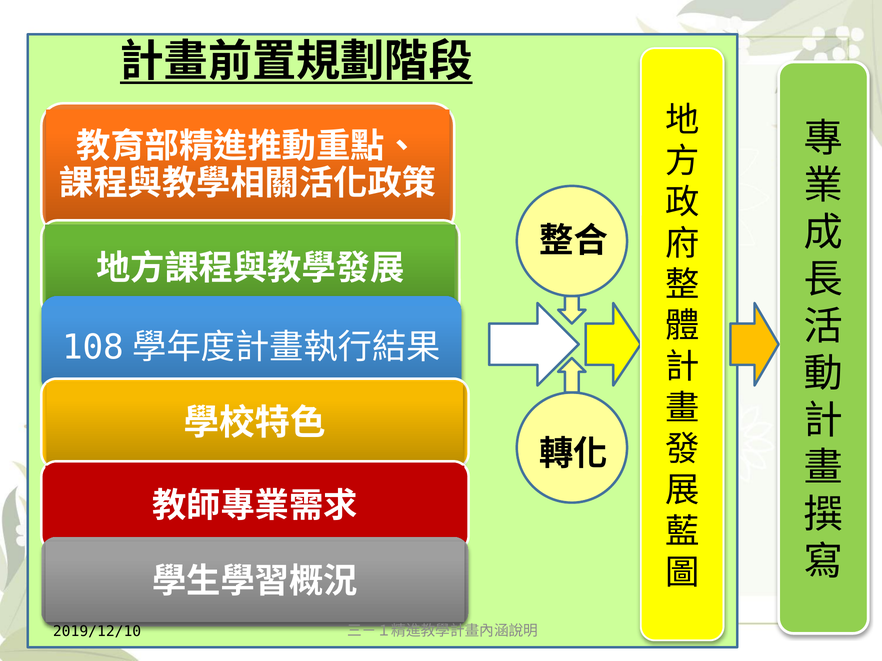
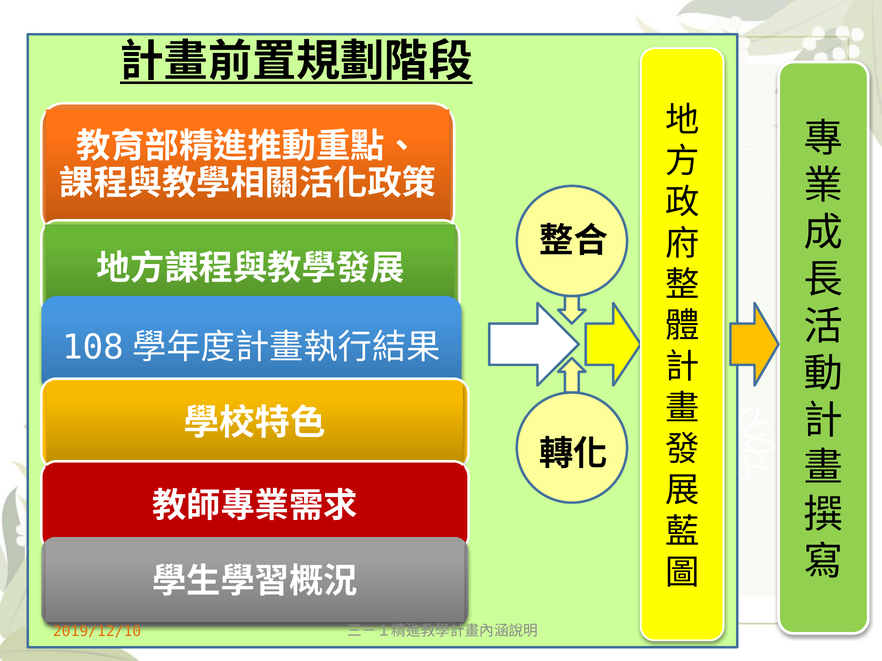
2019/12/10 colour: black -> orange
